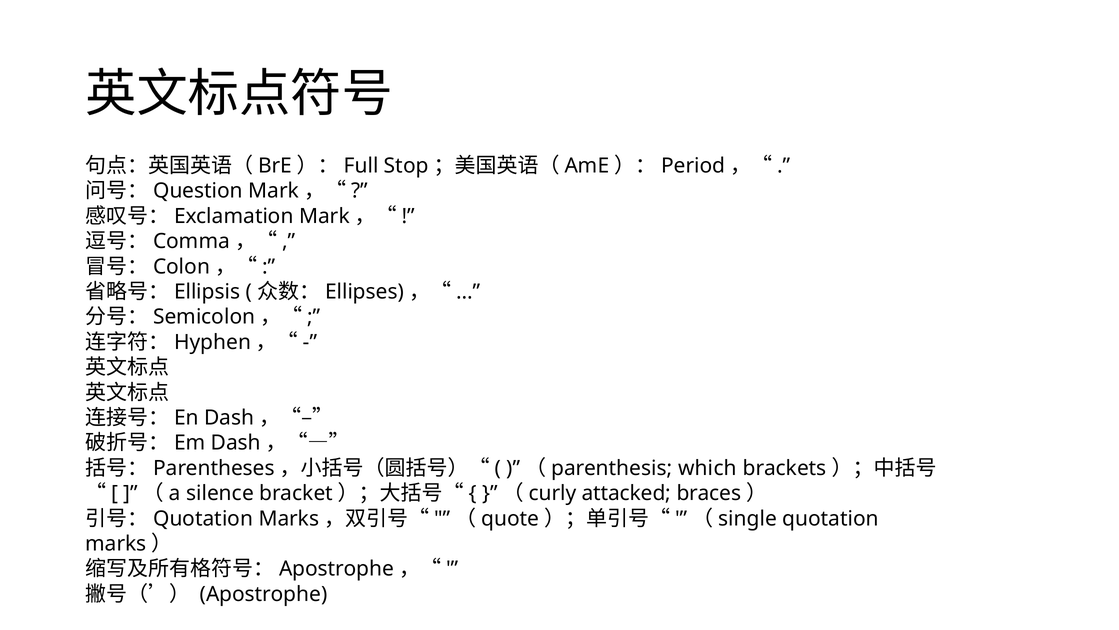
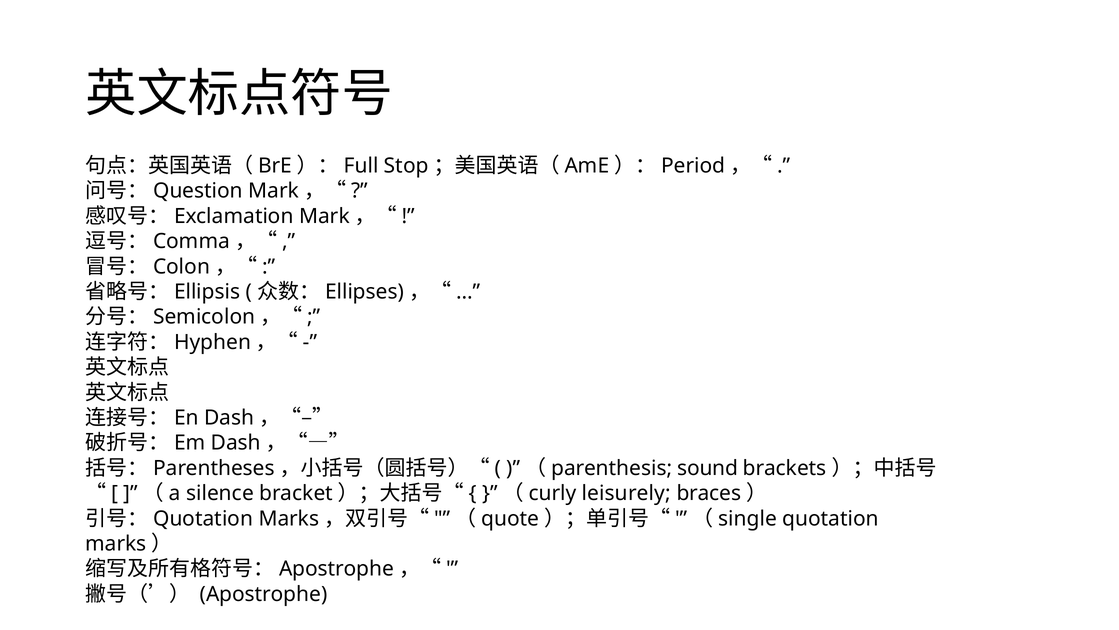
which: which -> sound
attacked: attacked -> leisurely
